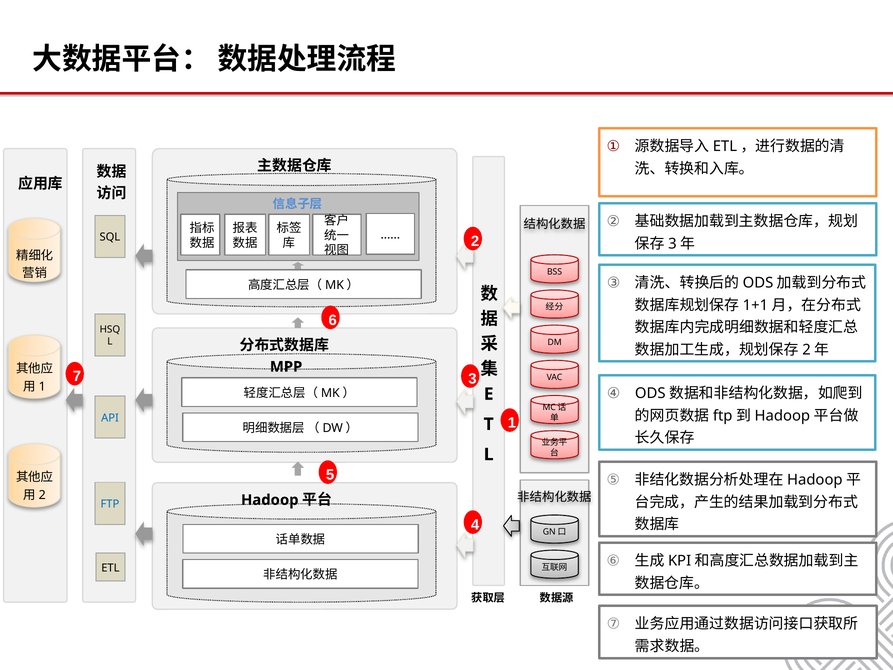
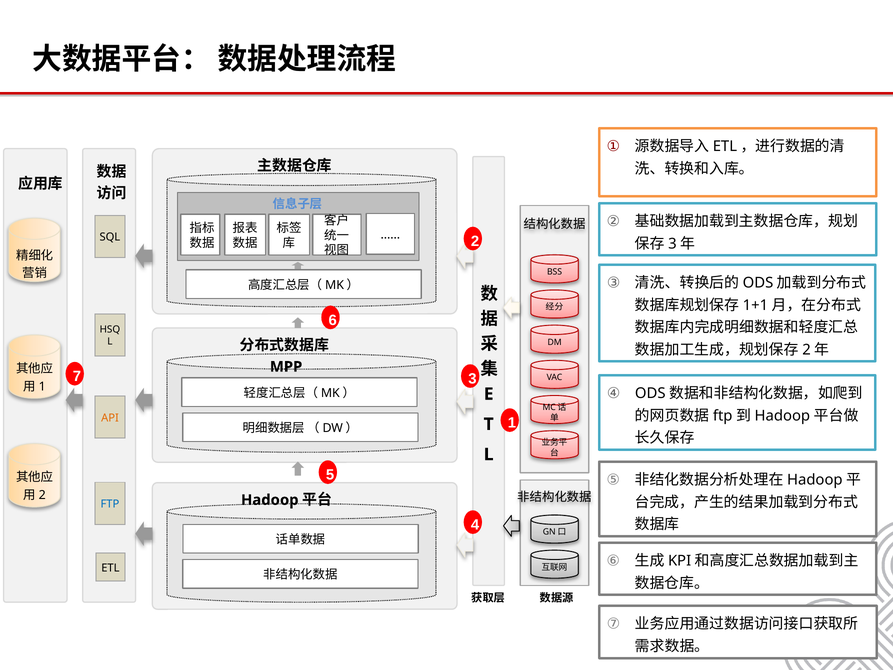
API colour: blue -> orange
